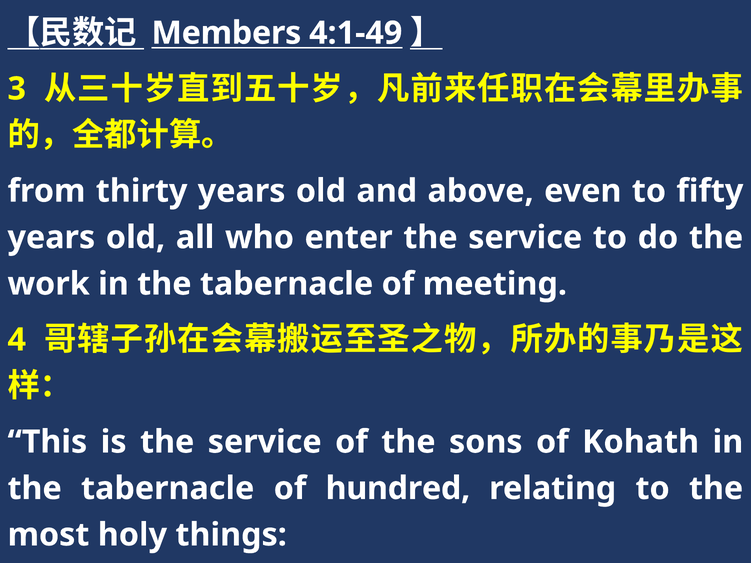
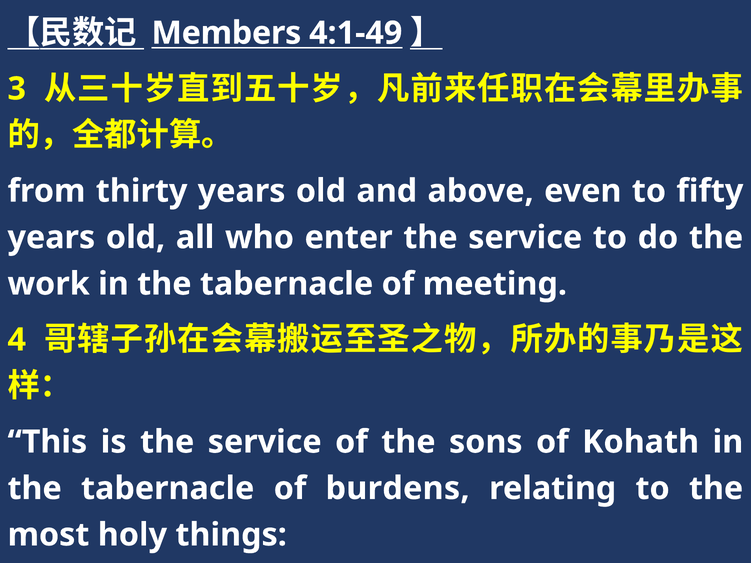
hundred: hundred -> burdens
